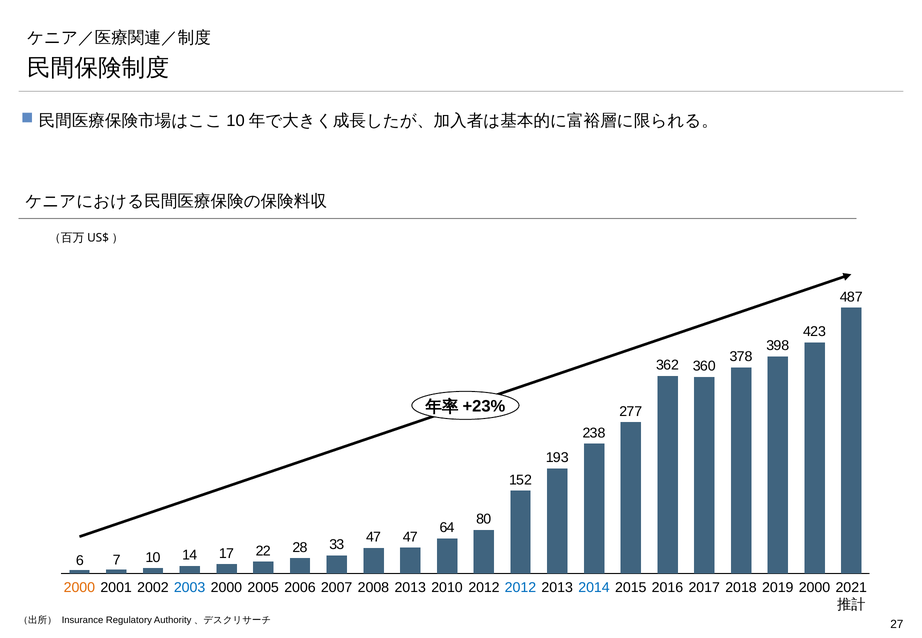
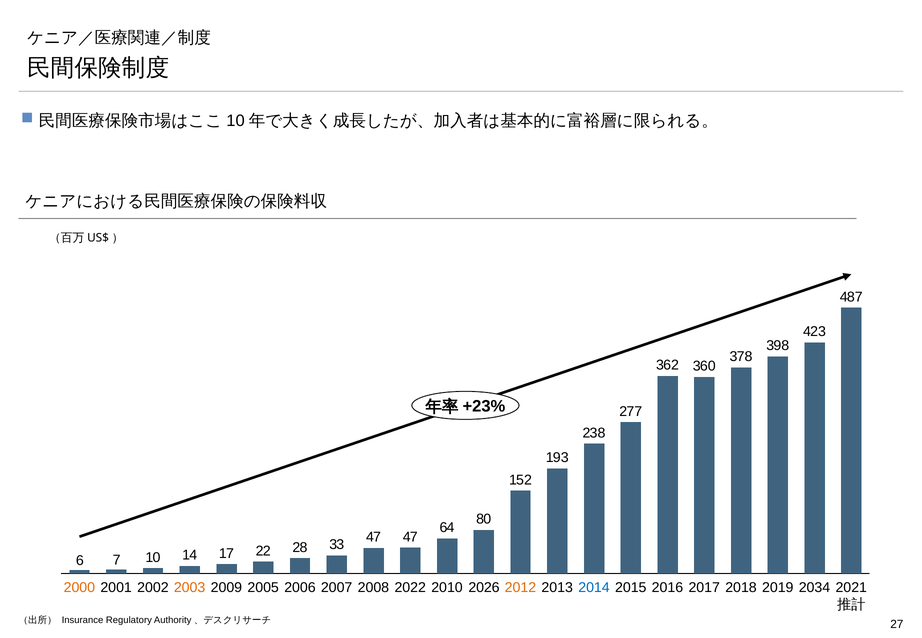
2003 colour: blue -> orange
2000 at (226, 588): 2000 -> 2009
2008 2013: 2013 -> 2022
2010 2012: 2012 -> 2026
2012 at (520, 588) colour: blue -> orange
2019 2000: 2000 -> 2034
